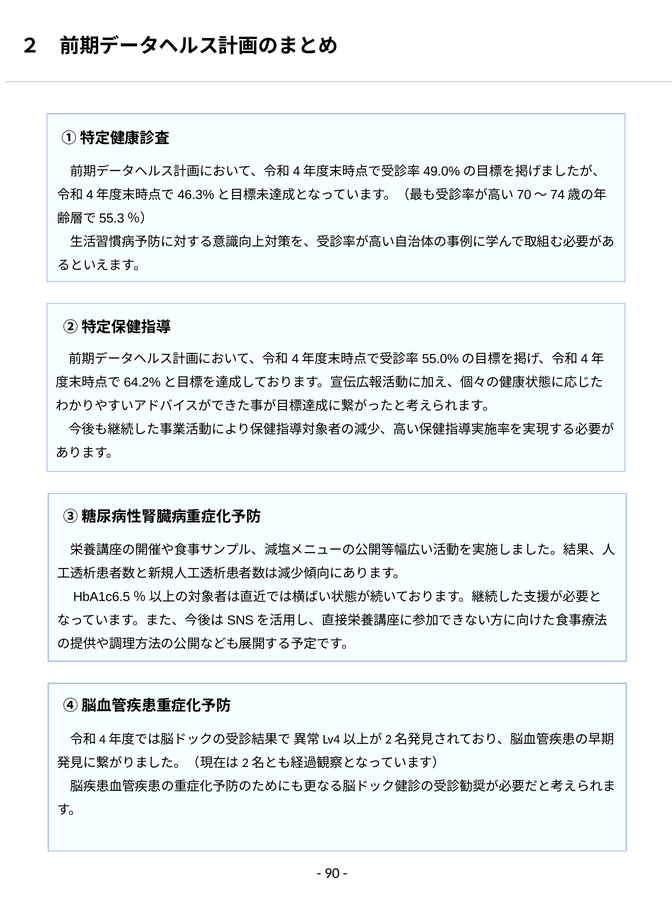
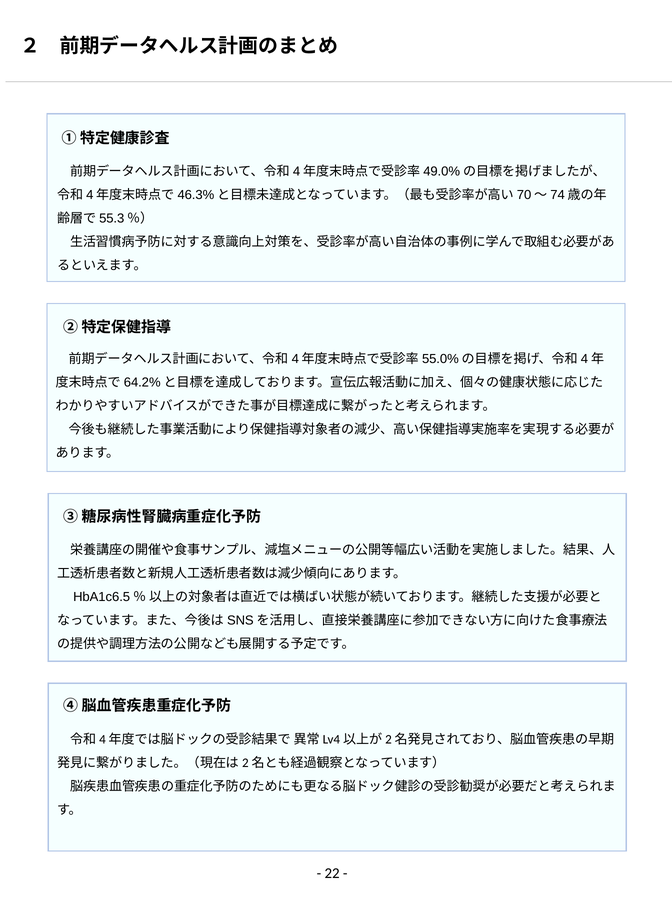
90: 90 -> 22
